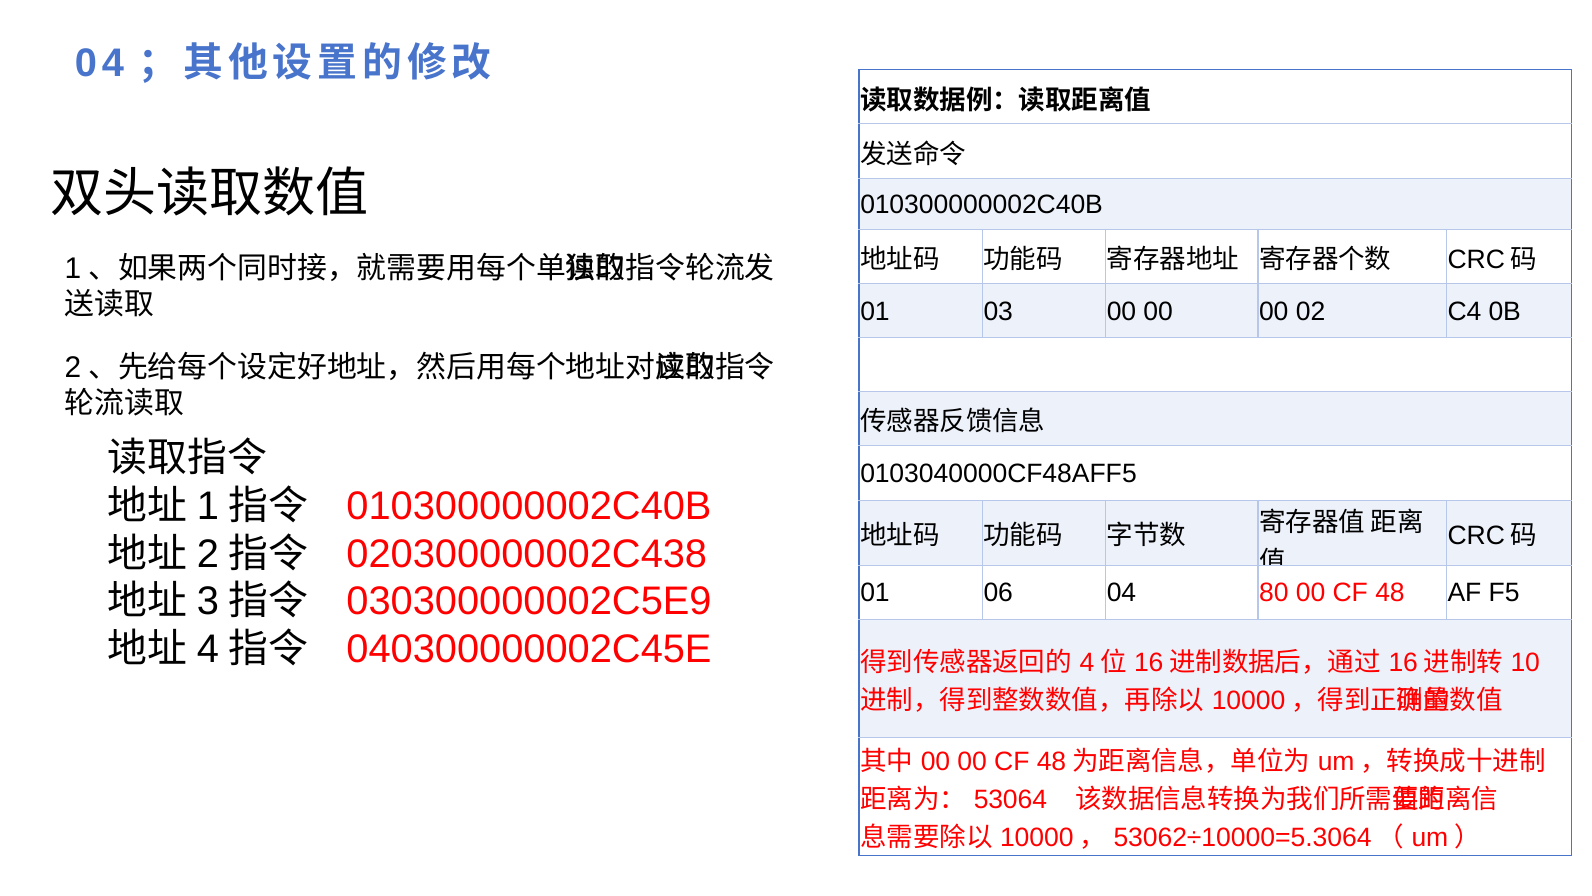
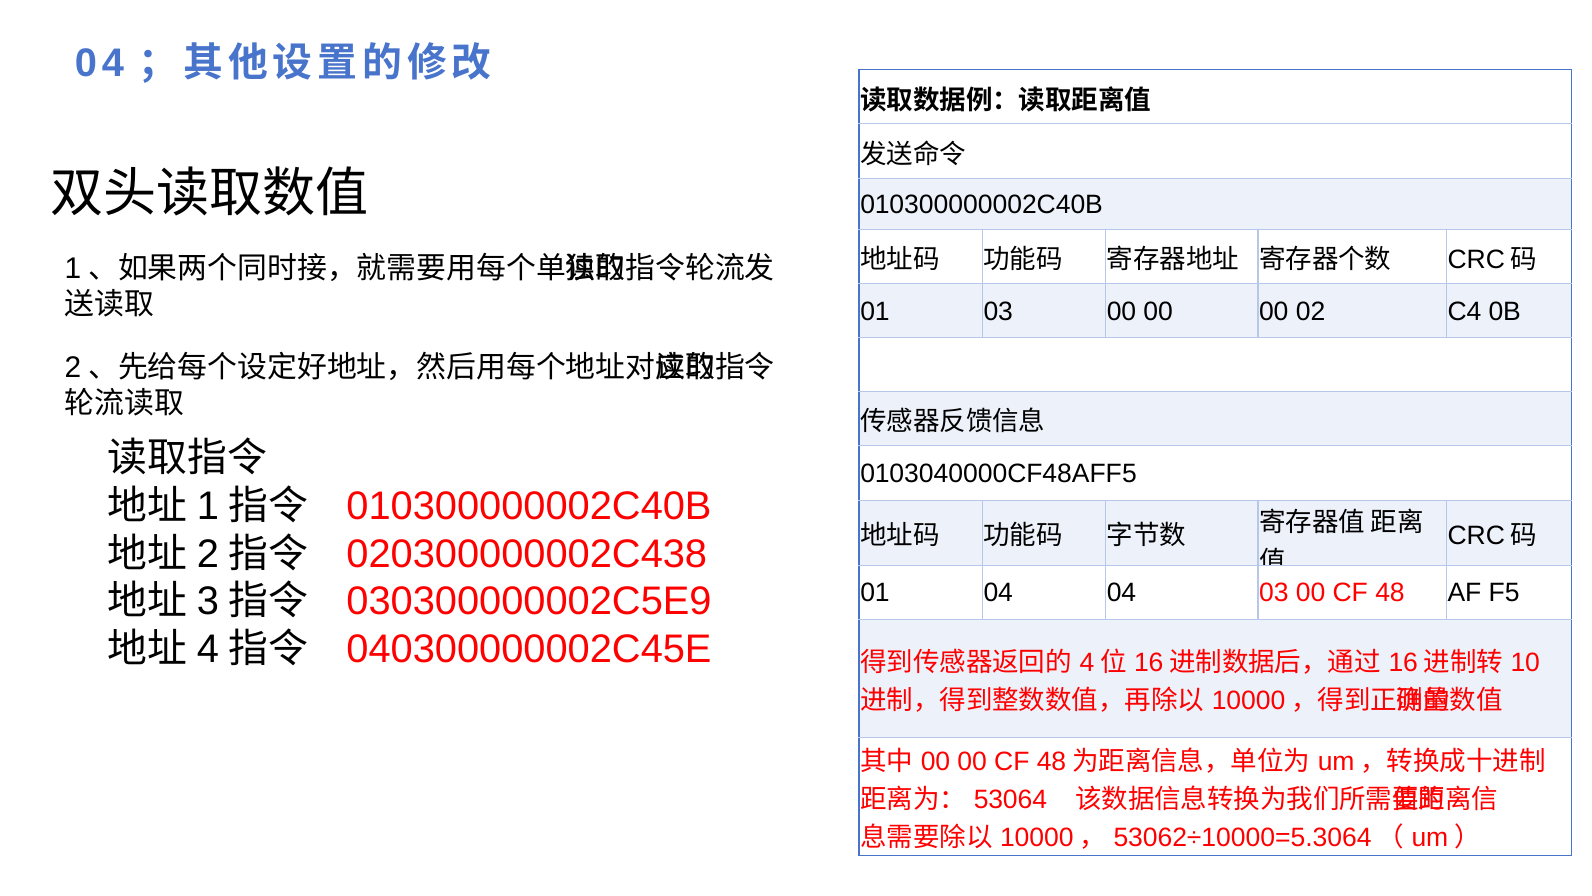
01 06: 06 -> 04
04 80: 80 -> 03
